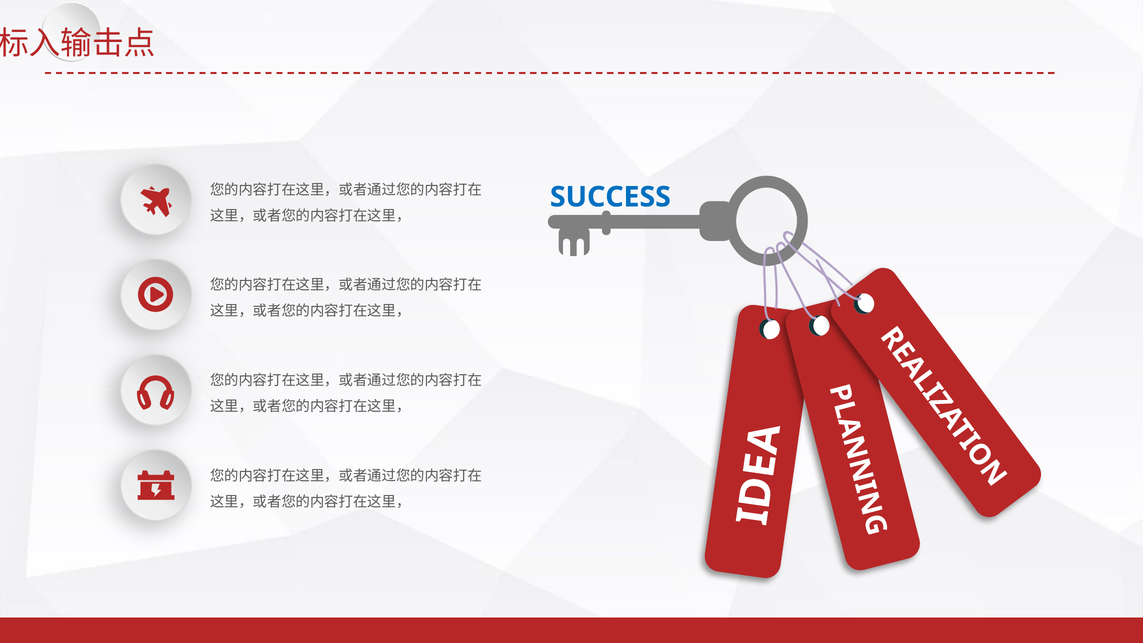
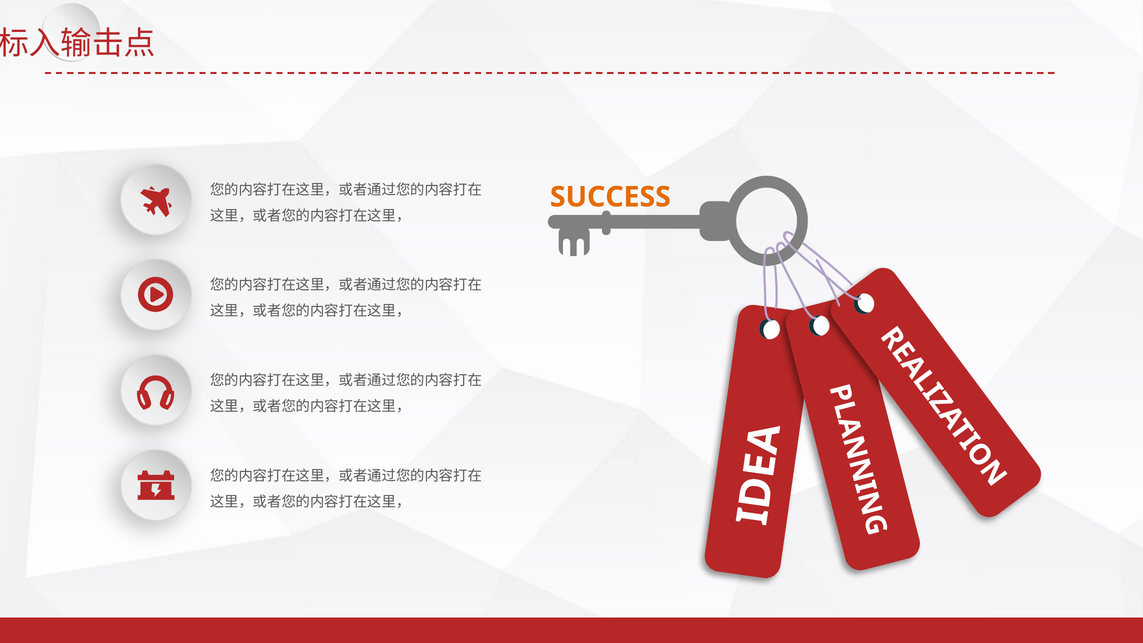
SUCCESS colour: blue -> orange
